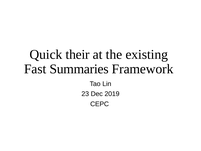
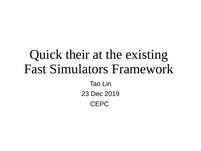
Summaries: Summaries -> Simulators
